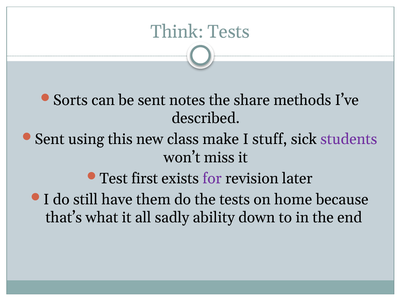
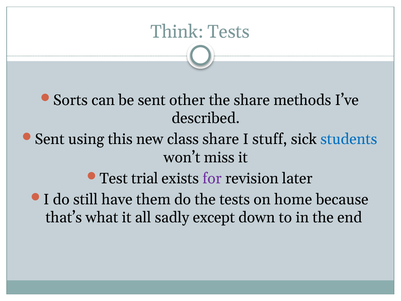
notes: notes -> other
class make: make -> share
students colour: purple -> blue
first: first -> trial
ability: ability -> except
